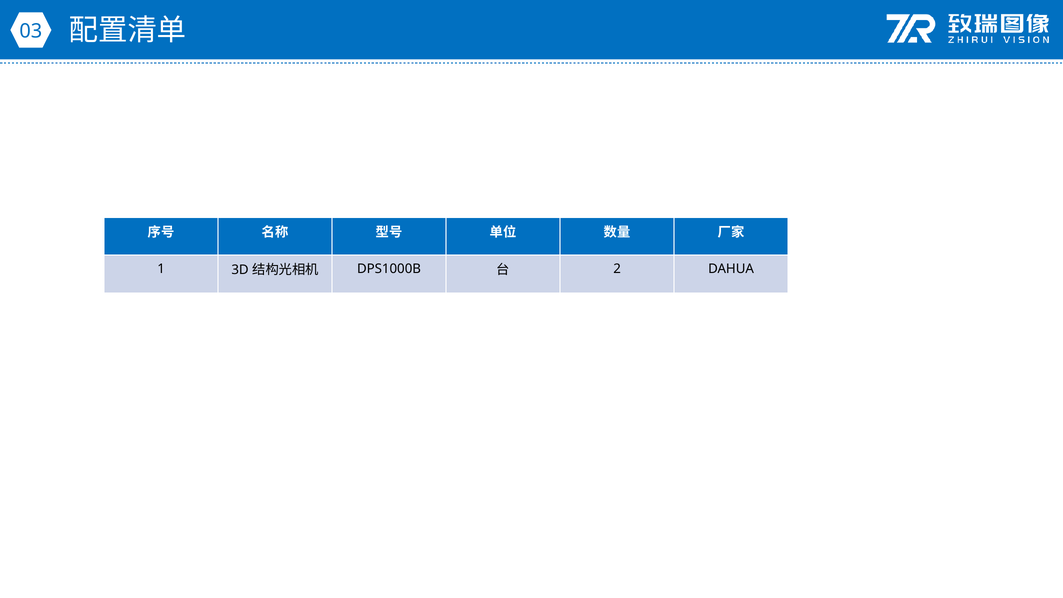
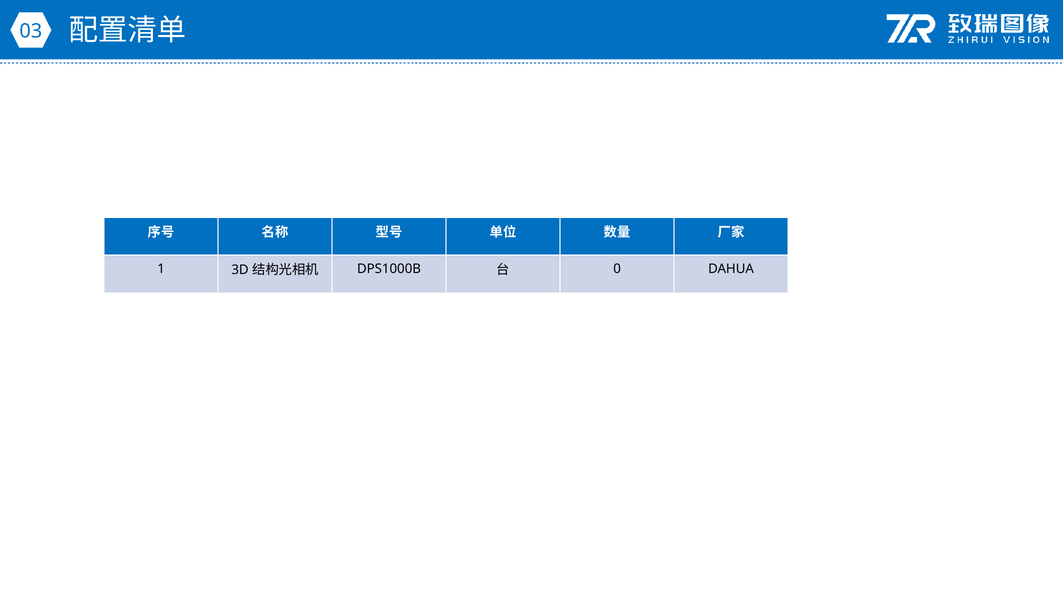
2: 2 -> 0
